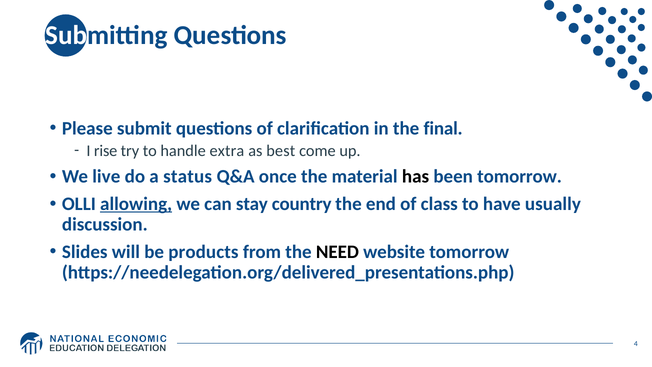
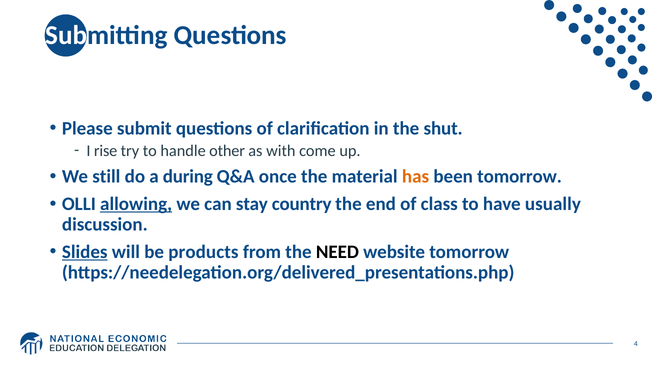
final: final -> shut
extra: extra -> other
best: best -> with
live: live -> still
status: status -> during
has colour: black -> orange
Slides underline: none -> present
